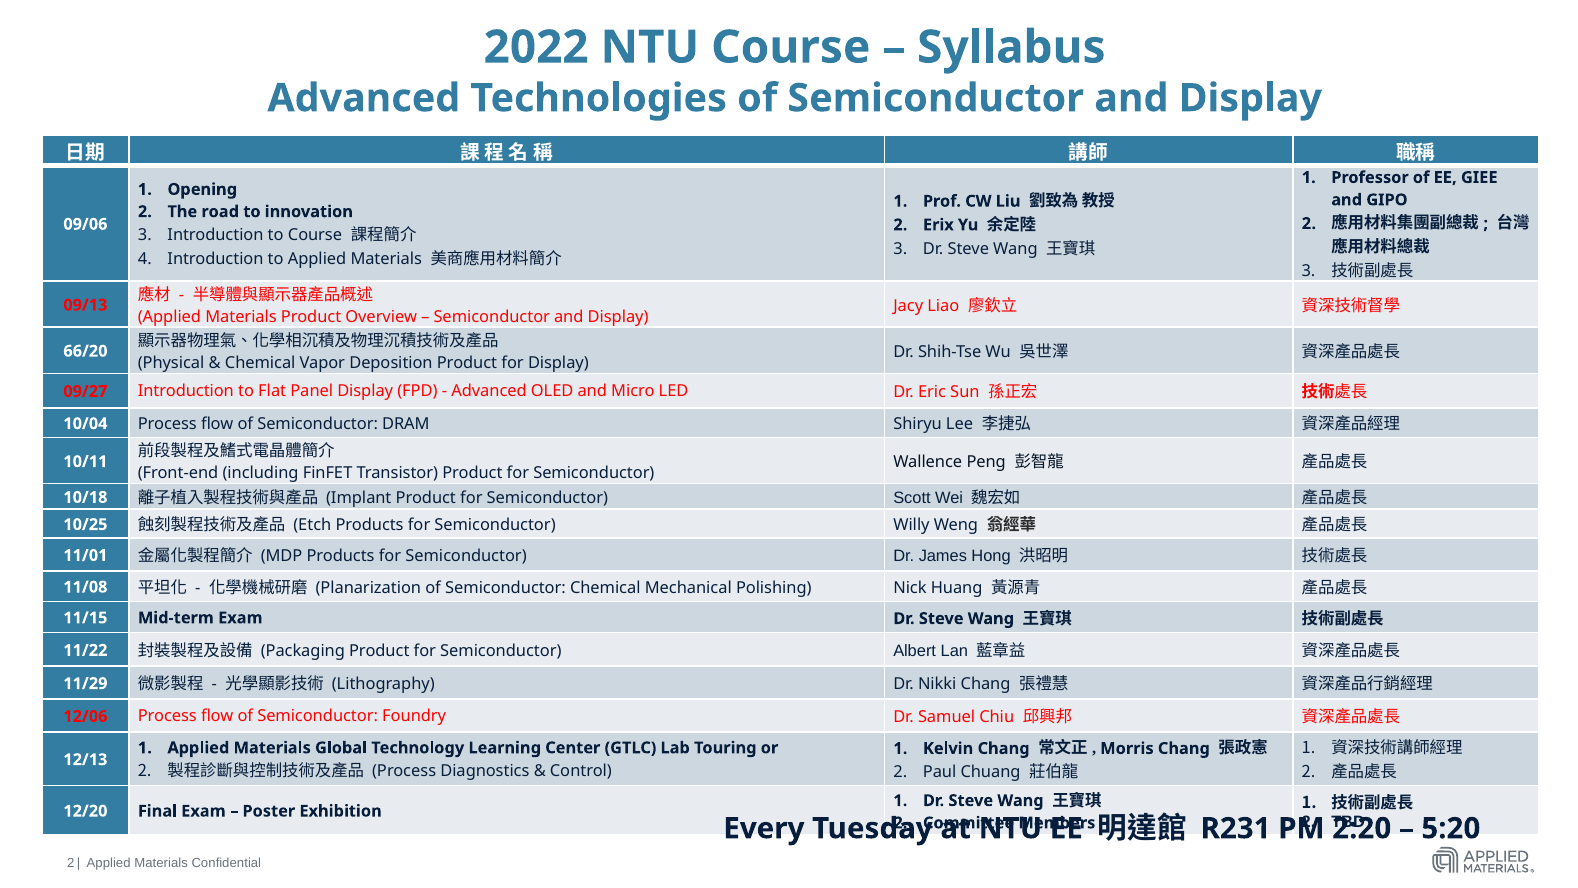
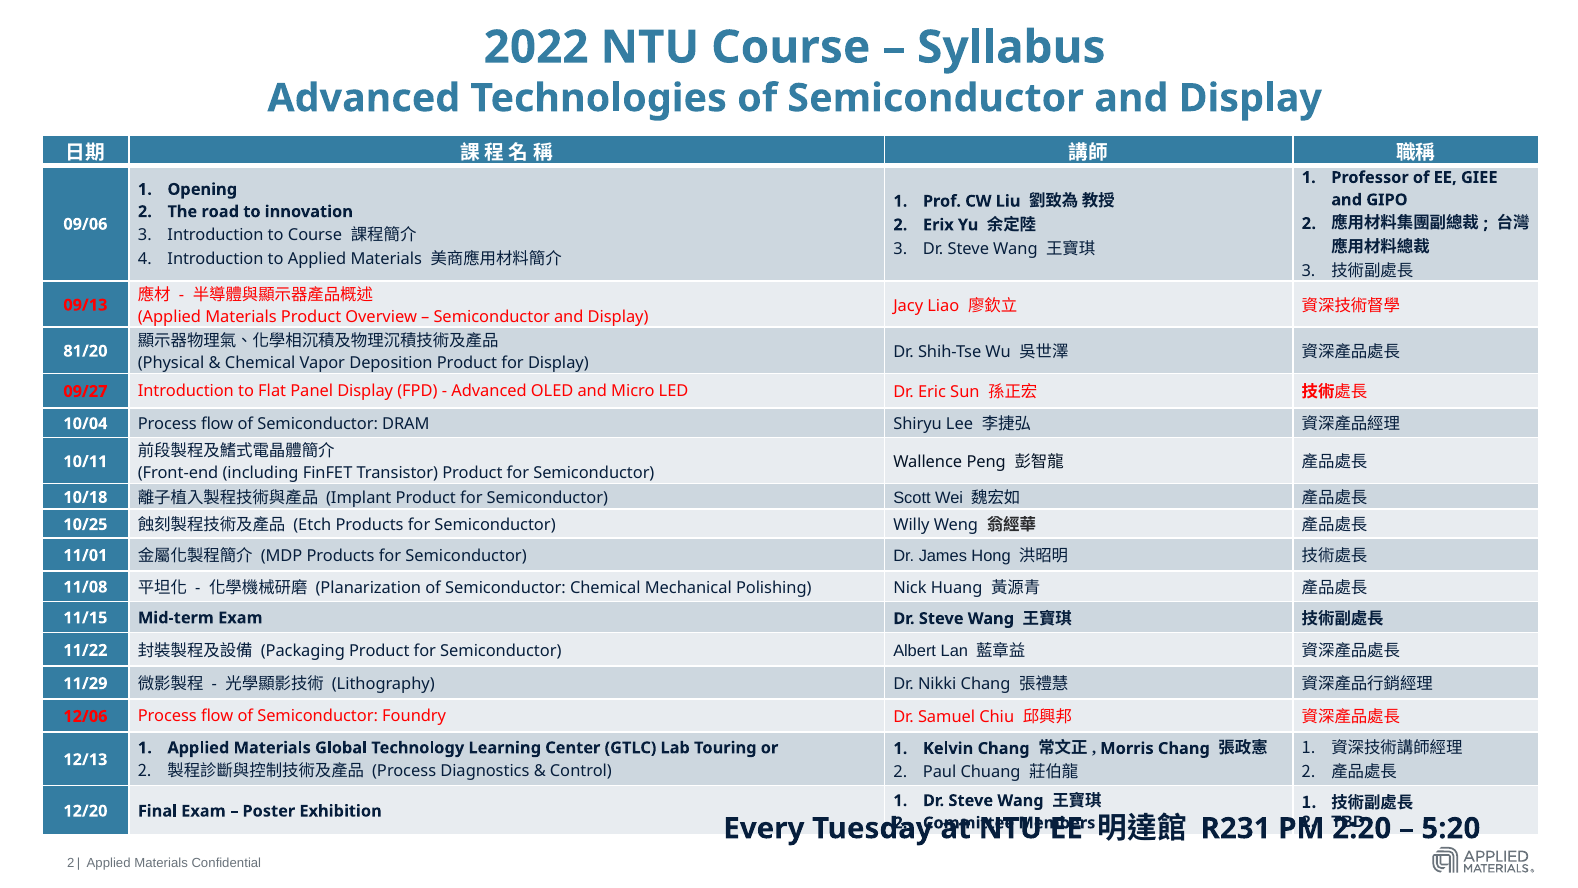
66/20: 66/20 -> 81/20
